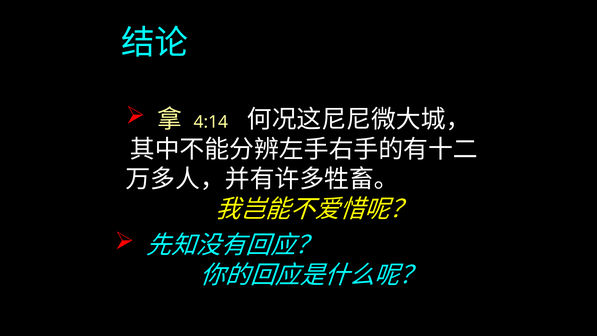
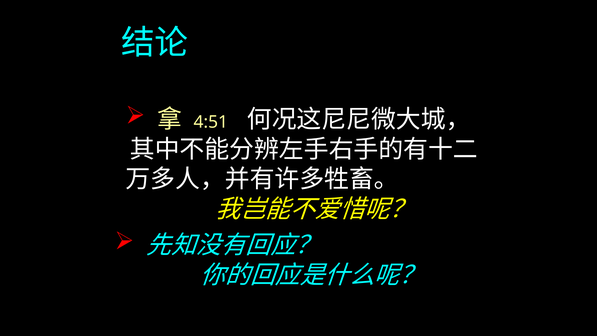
4:14: 4:14 -> 4:51
